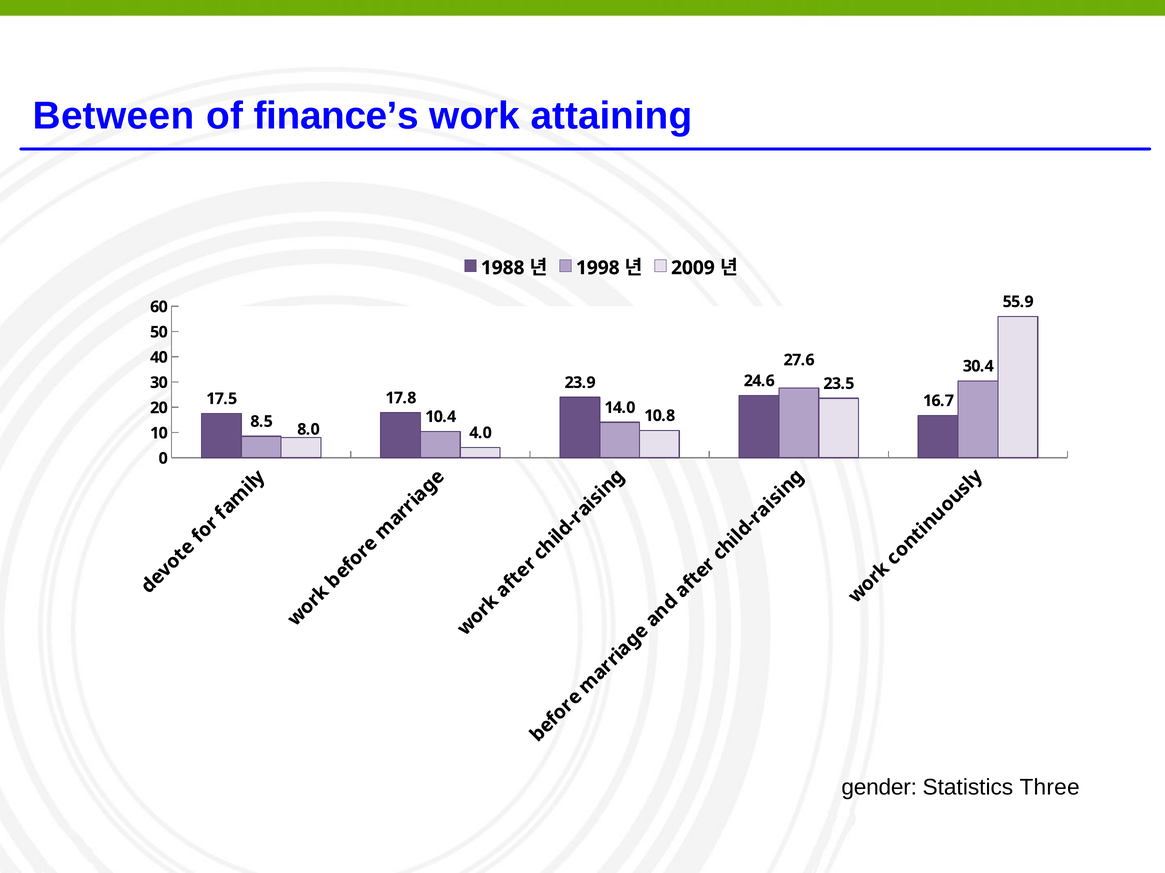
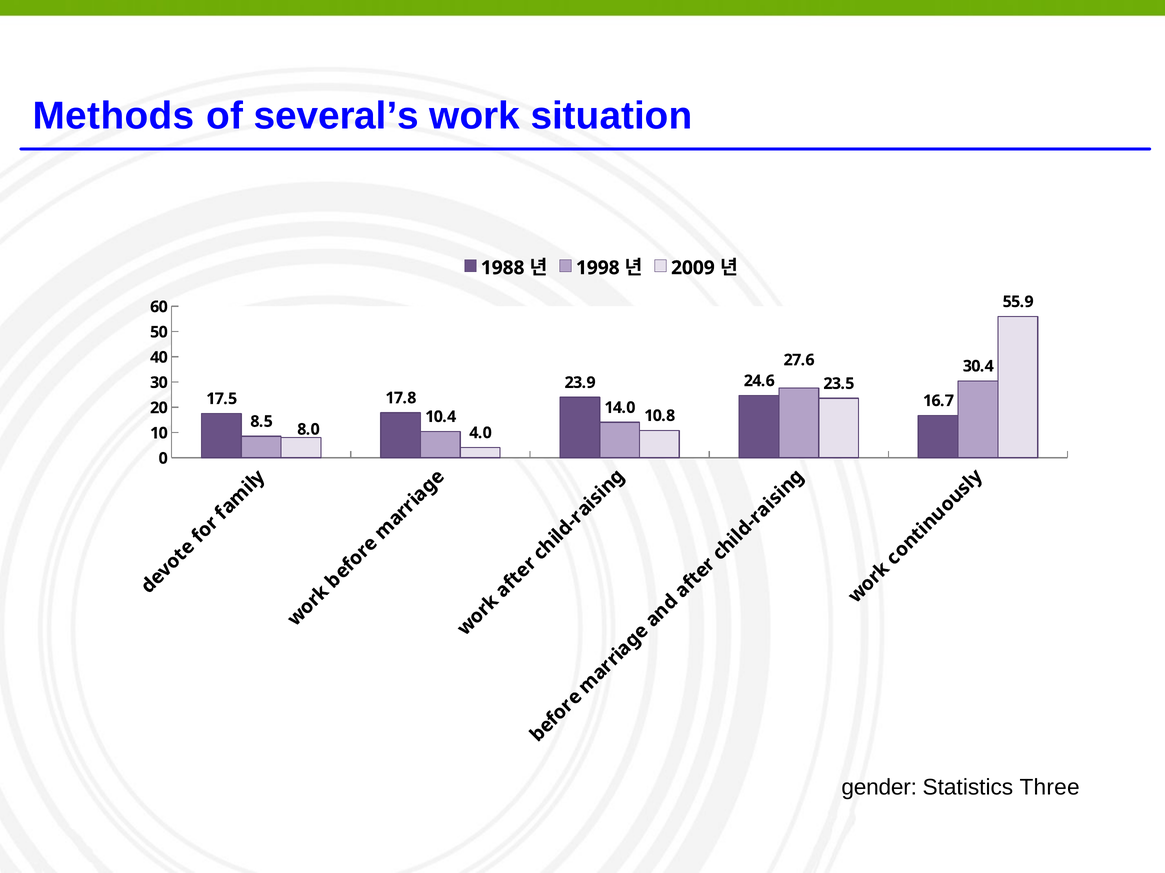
Between: Between -> Methods
finance’s: finance’s -> several’s
attaining: attaining -> situation
